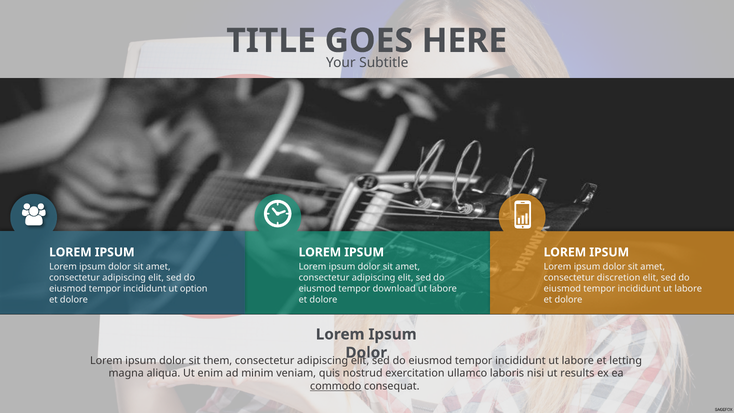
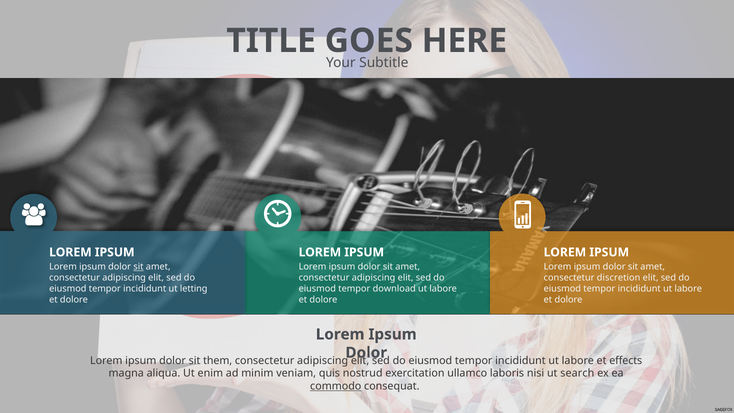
sit at (138, 267) underline: none -> present
option: option -> letting
letting: letting -> effects
results: results -> search
